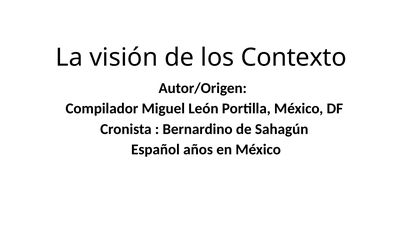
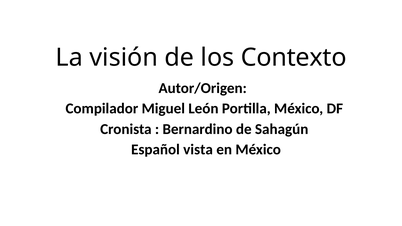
años: años -> vista
